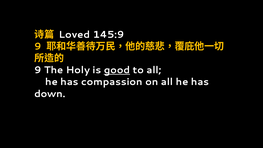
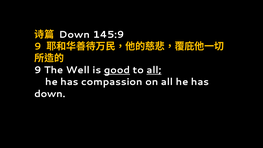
Loved at (74, 35): Loved -> Down
Holy: Holy -> Well
all at (154, 70) underline: none -> present
